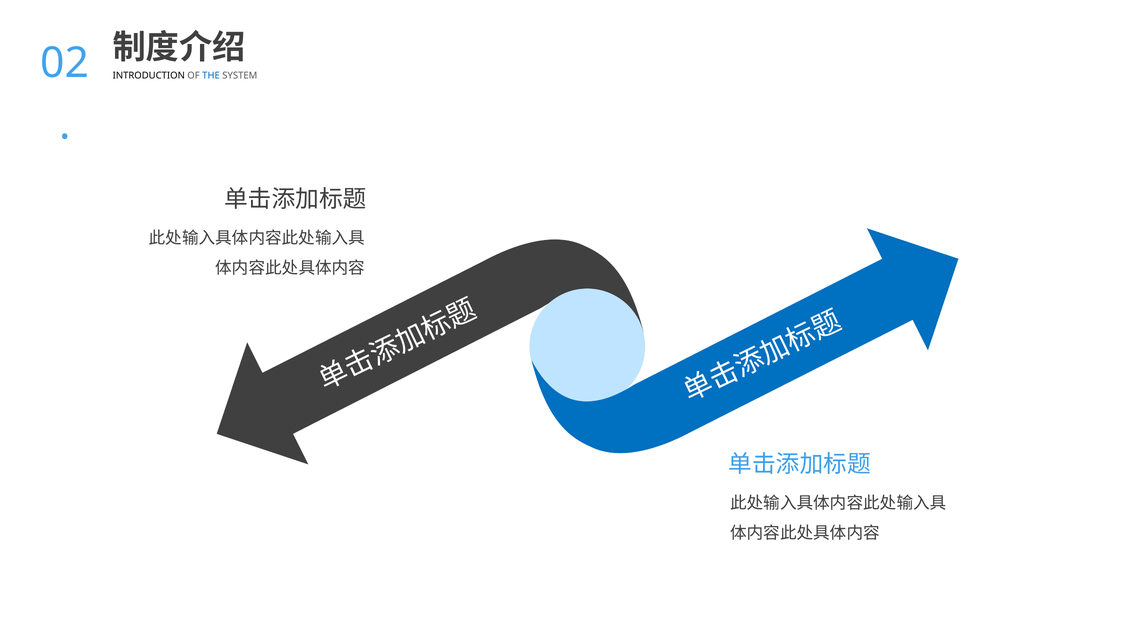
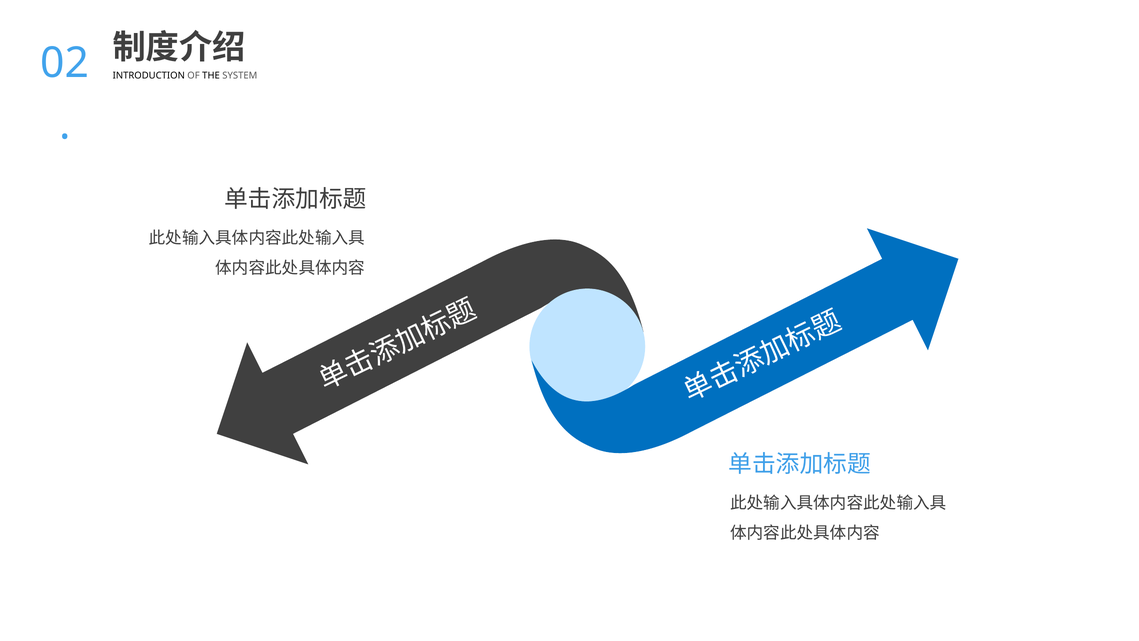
THE colour: blue -> black
